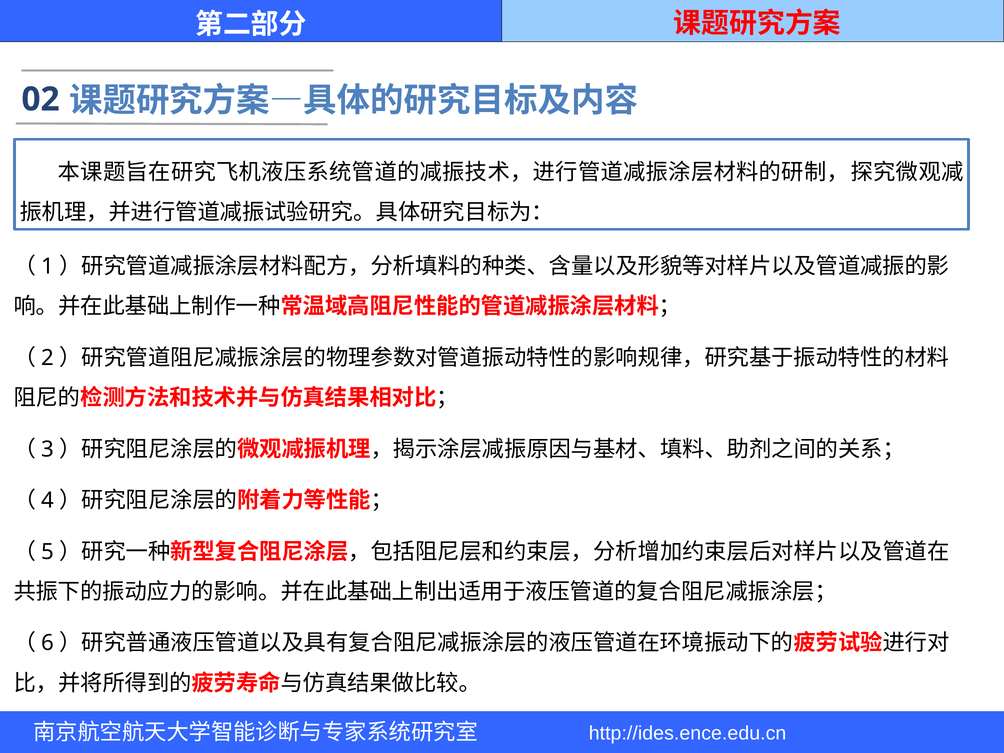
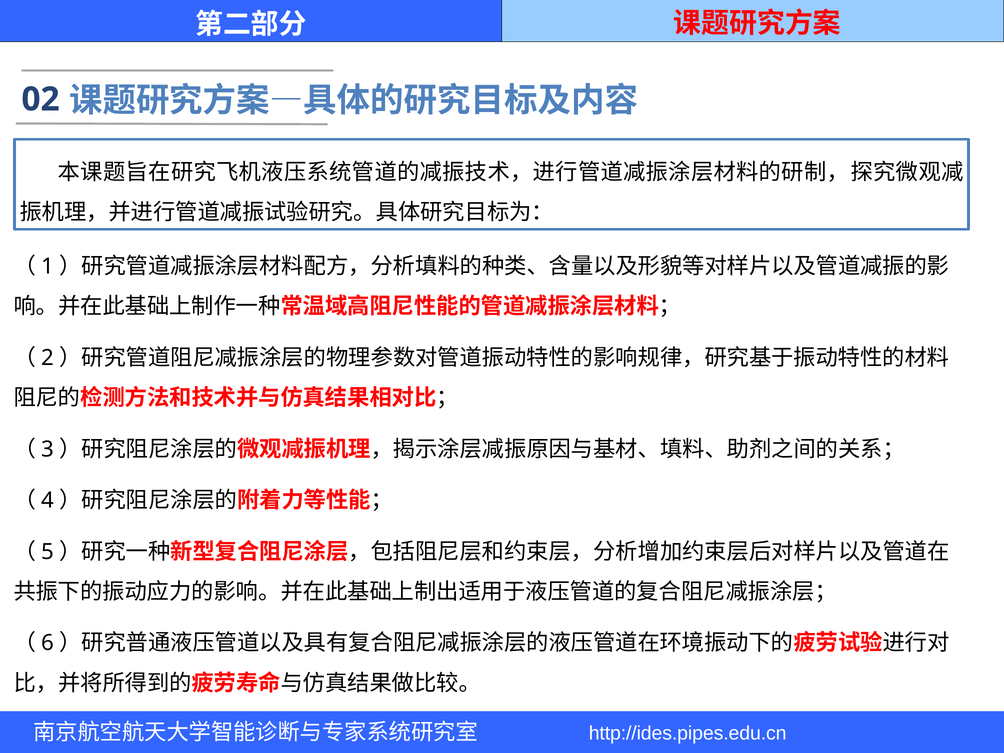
http://ides.ence.edu.cn: http://ides.ence.edu.cn -> http://ides.pipes.edu.cn
